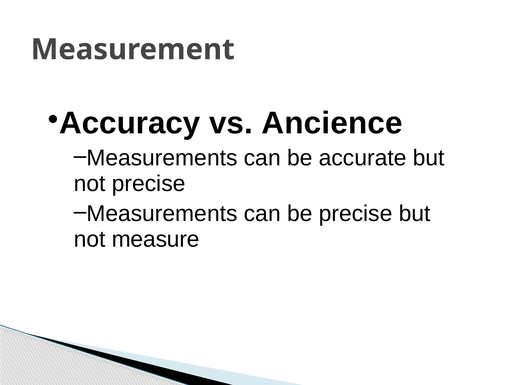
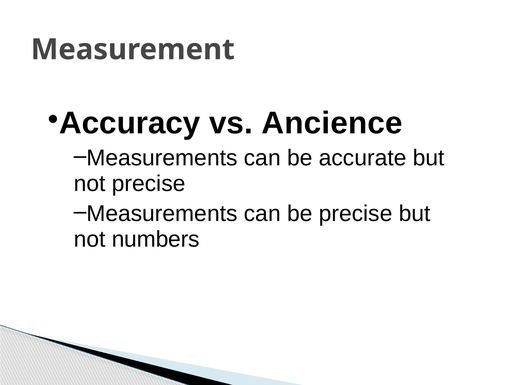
measure: measure -> numbers
